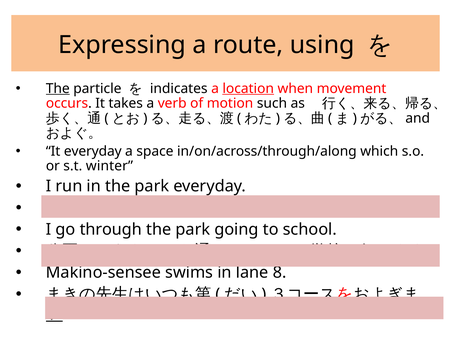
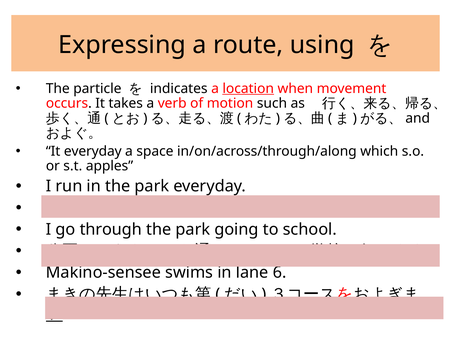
The at (58, 89) underline: present -> none
winter: winter -> apples
8: 8 -> 6
